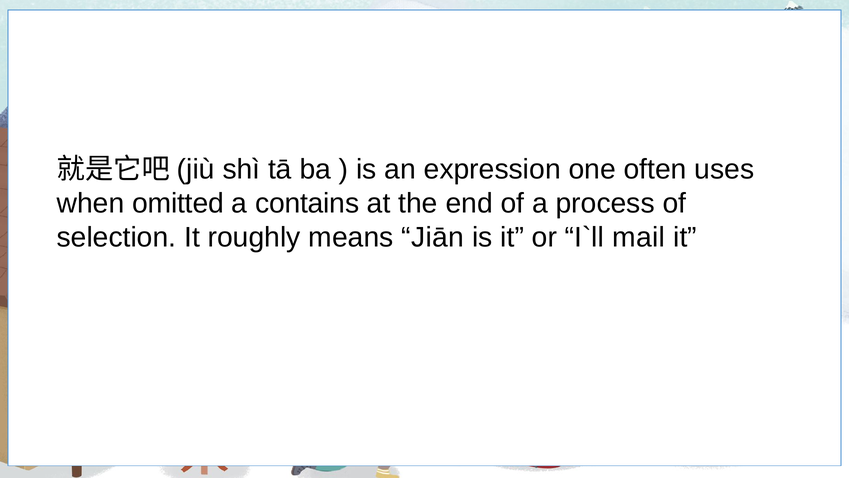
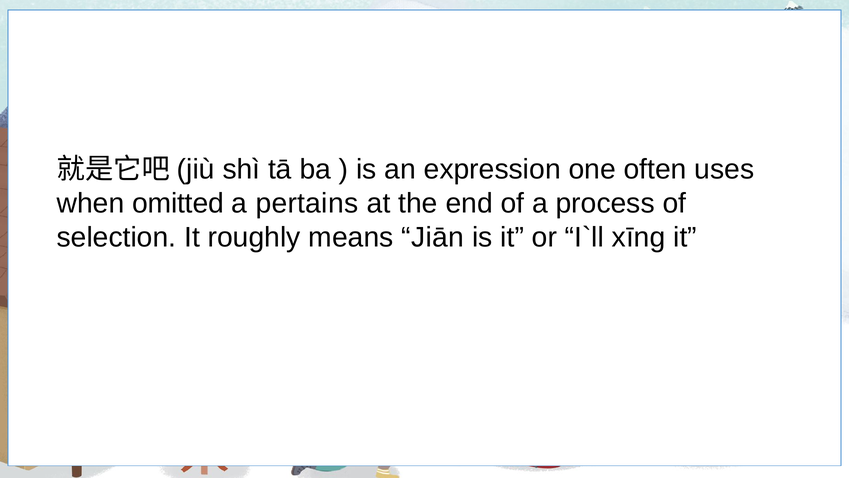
contains: contains -> pertains
mail: mail -> xīng
